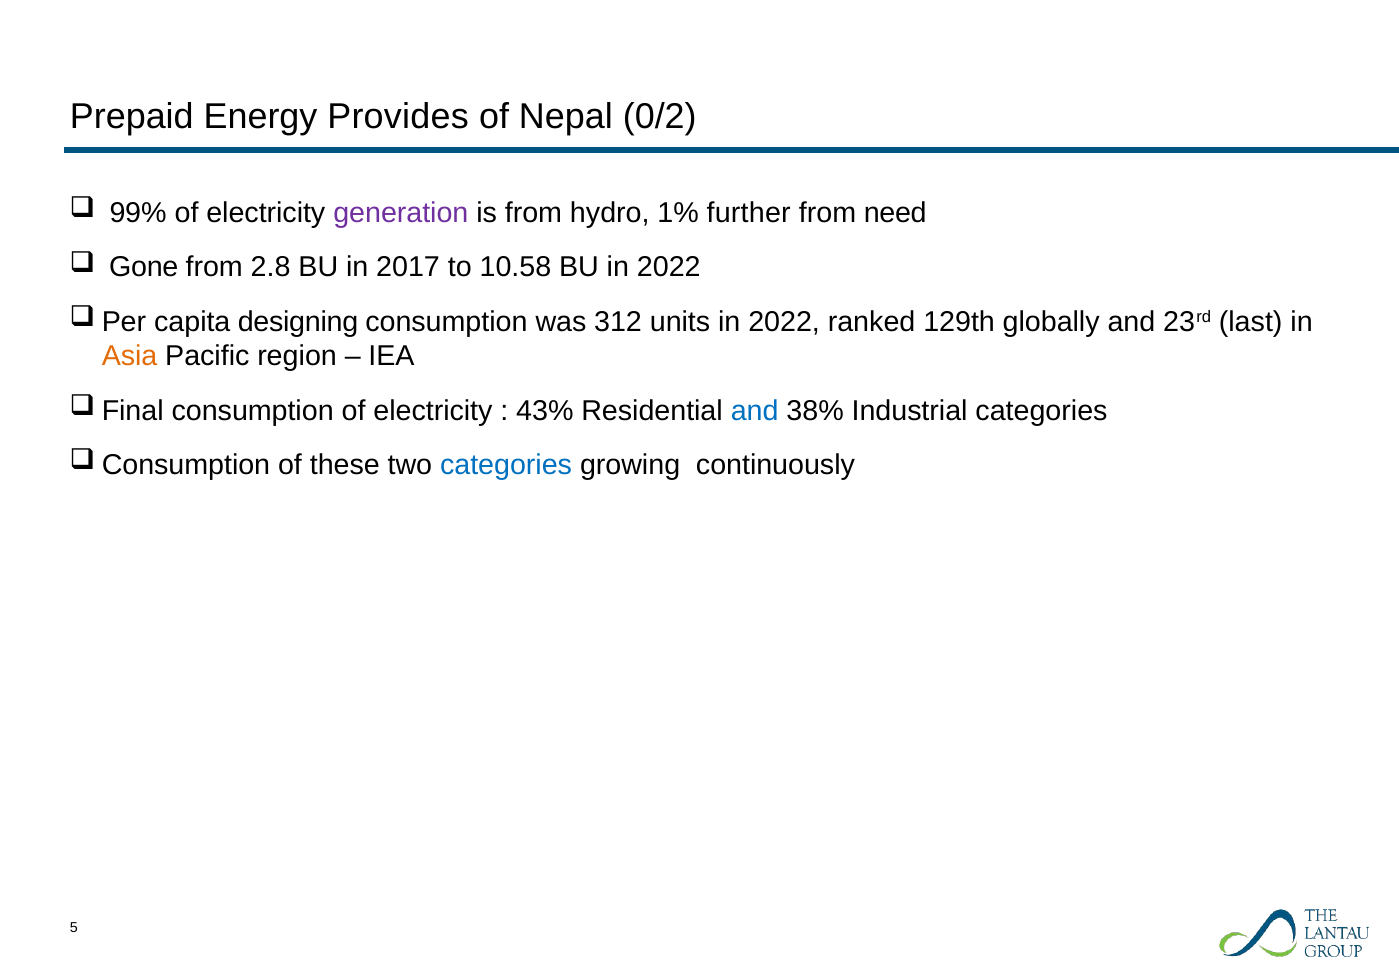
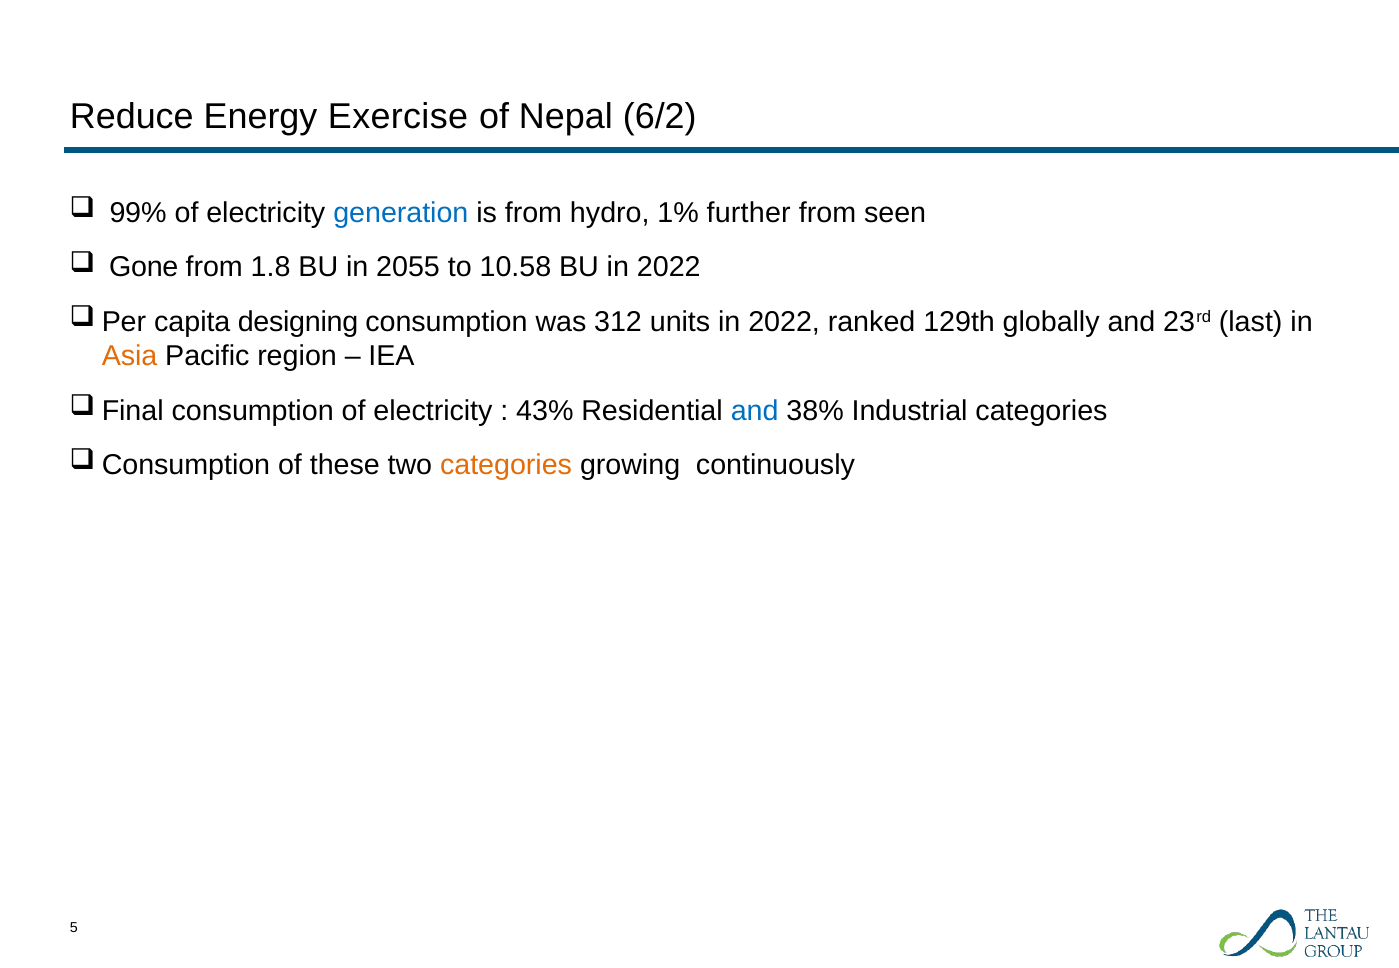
Prepaid: Prepaid -> Reduce
Provides: Provides -> Exercise
0/2: 0/2 -> 6/2
generation colour: purple -> blue
need: need -> seen
2.8: 2.8 -> 1.8
2017: 2017 -> 2055
categories at (506, 465) colour: blue -> orange
